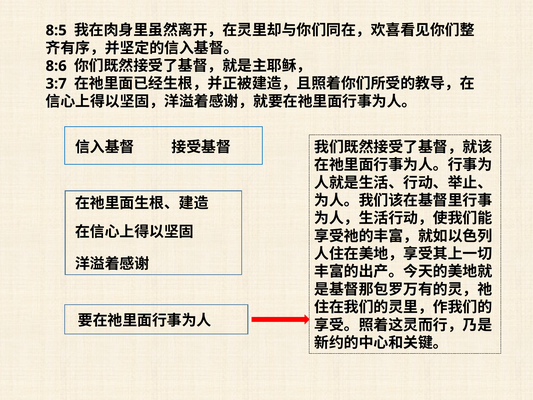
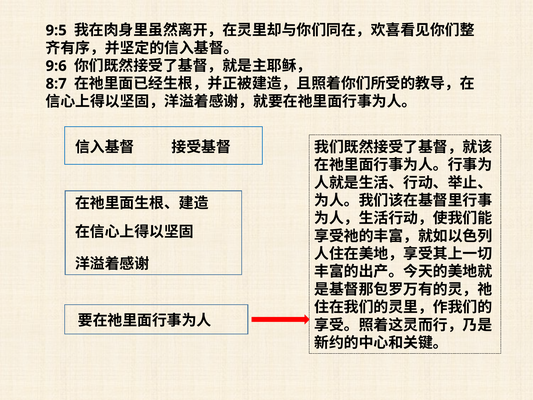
8:5: 8:5 -> 9:5
8:6: 8:6 -> 9:6
3:7: 3:7 -> 8:7
